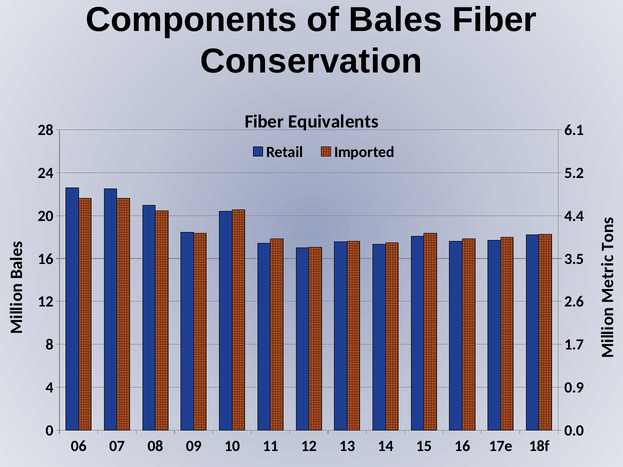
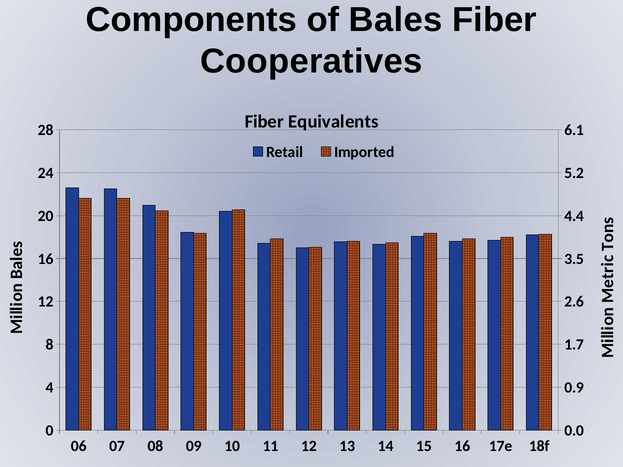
Conservation: Conservation -> Cooperatives
